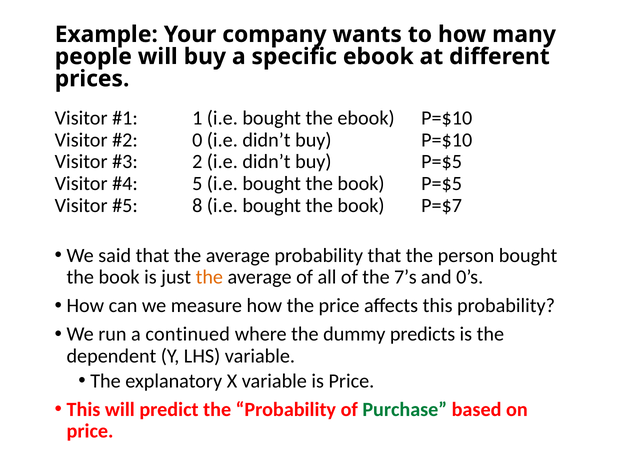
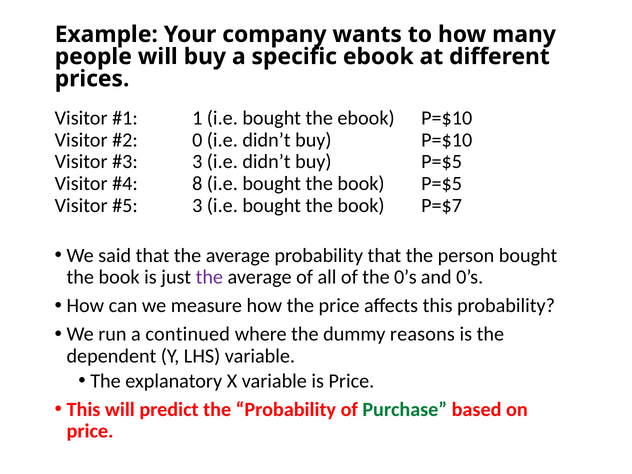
2 at (197, 162): 2 -> 3
5: 5 -> 8
8 at (197, 205): 8 -> 3
the at (209, 277) colour: orange -> purple
the 7’s: 7’s -> 0’s
predicts: predicts -> reasons
